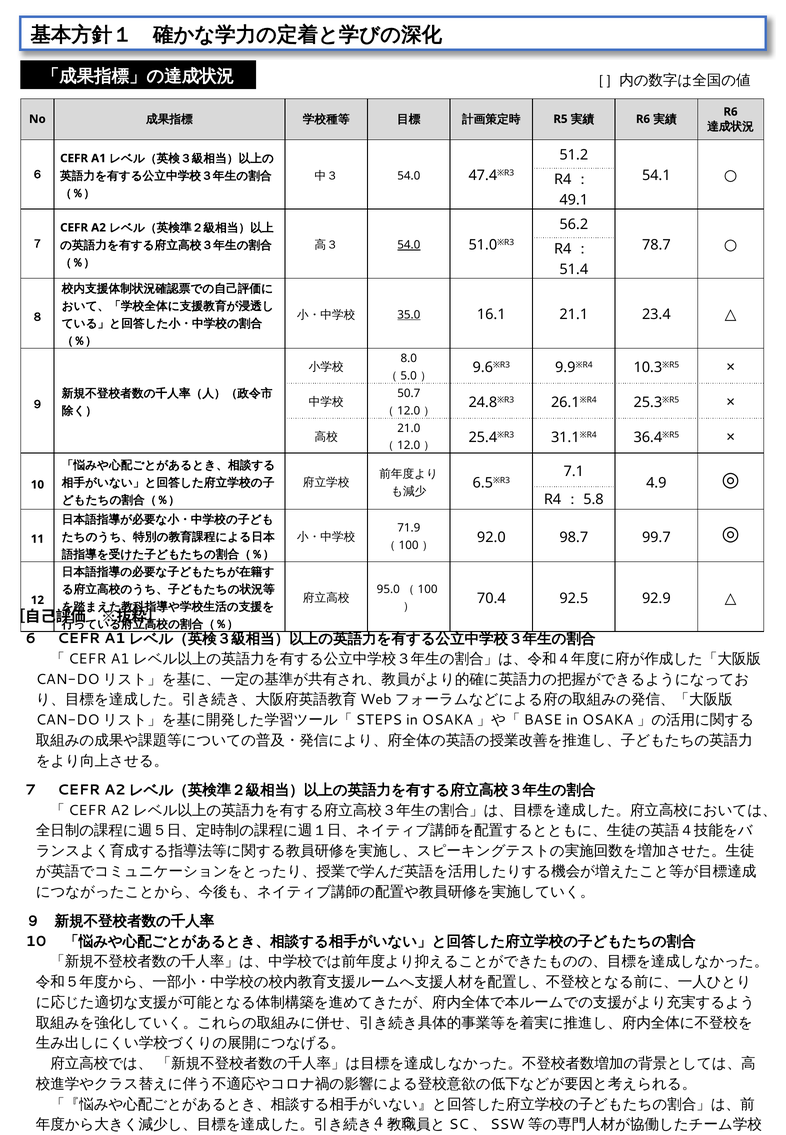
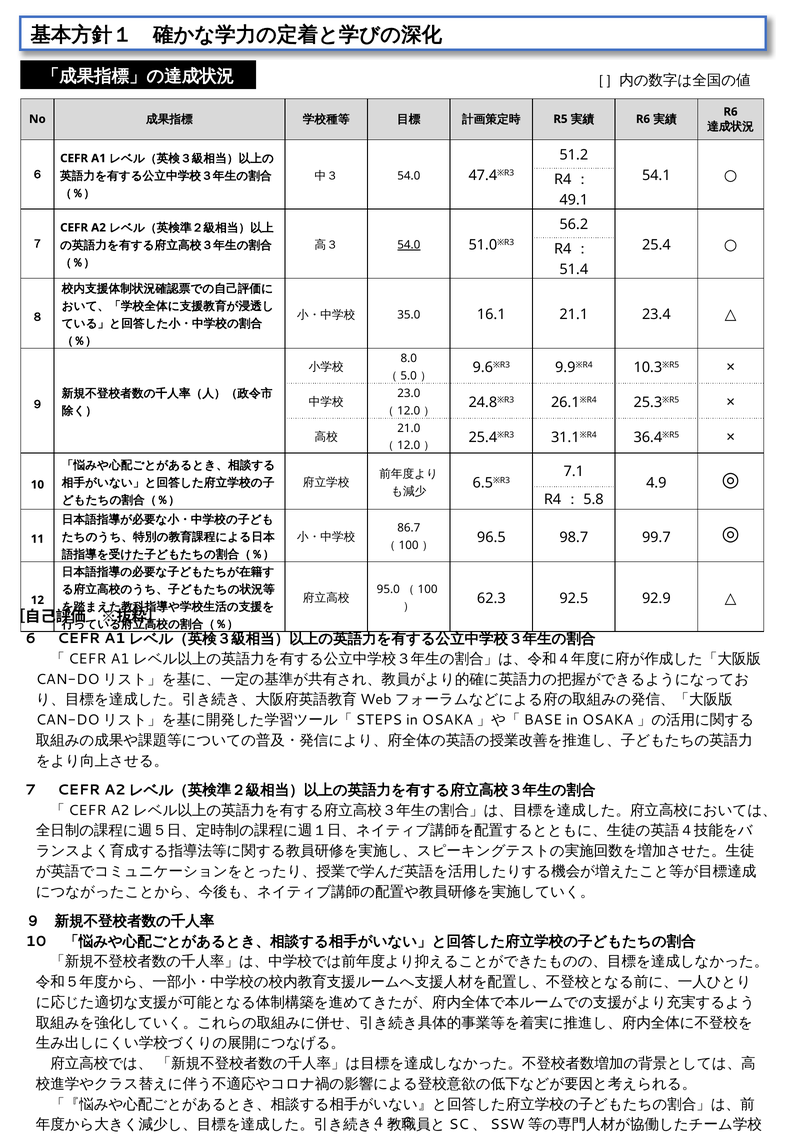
78.7: 78.7 -> 25.4
35.0 underline: present -> none
50.7: 50.7 -> 23.0
71.9: 71.9 -> 86.7
92.0: 92.0 -> 96.5
70.4: 70.4 -> 62.3
